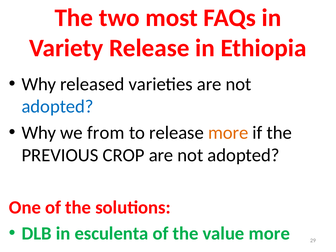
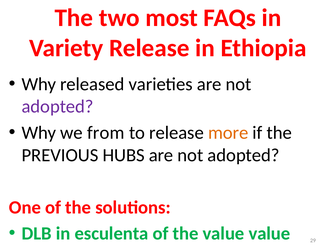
adopted at (58, 107) colour: blue -> purple
CROP: CROP -> HUBS
value more: more -> value
